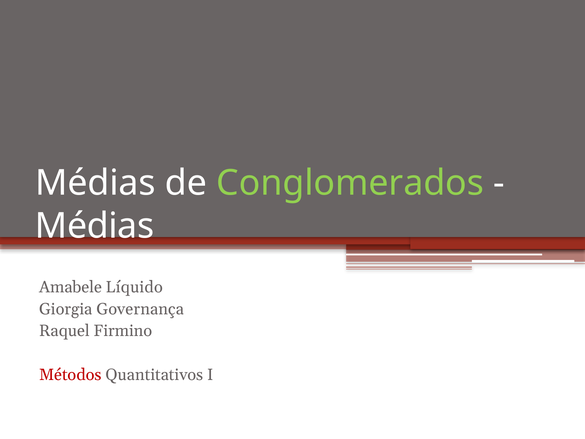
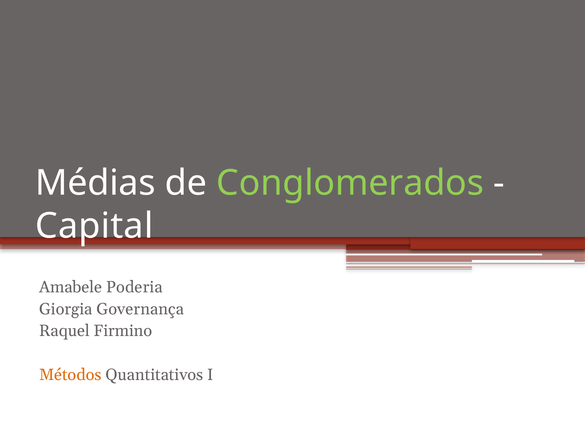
Médias at (95, 226): Médias -> Capital
Líquido: Líquido -> Poderia
Métodos colour: red -> orange
